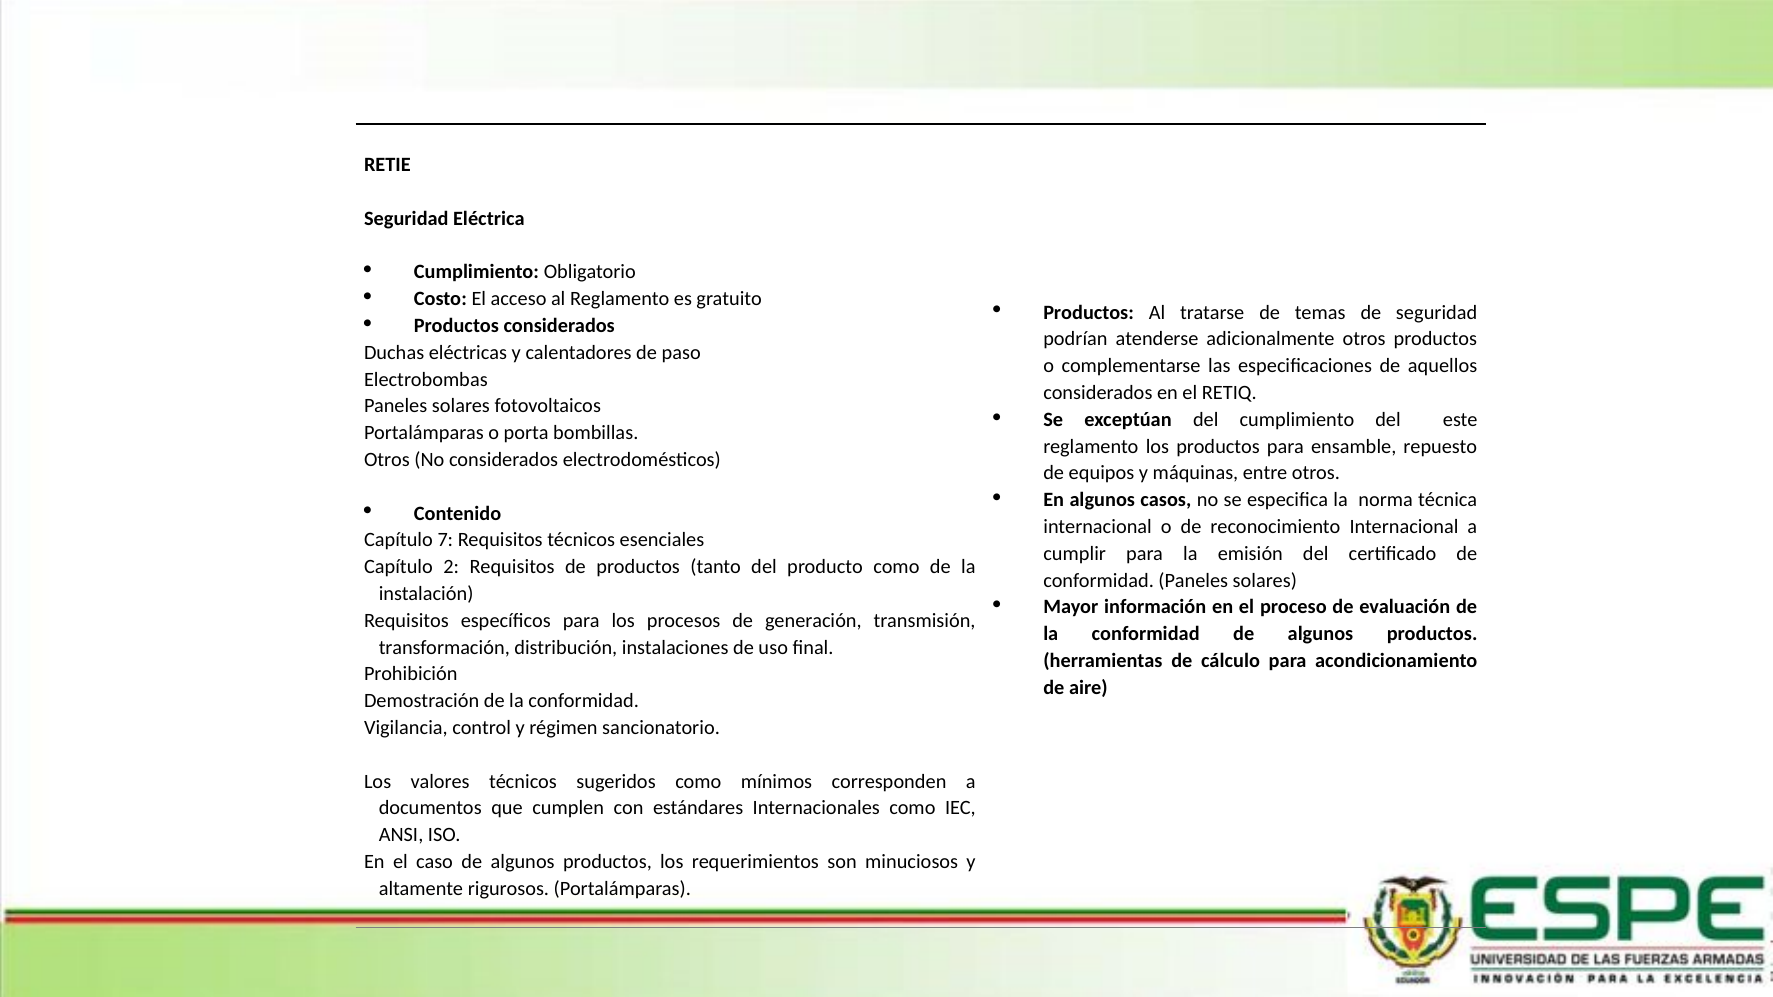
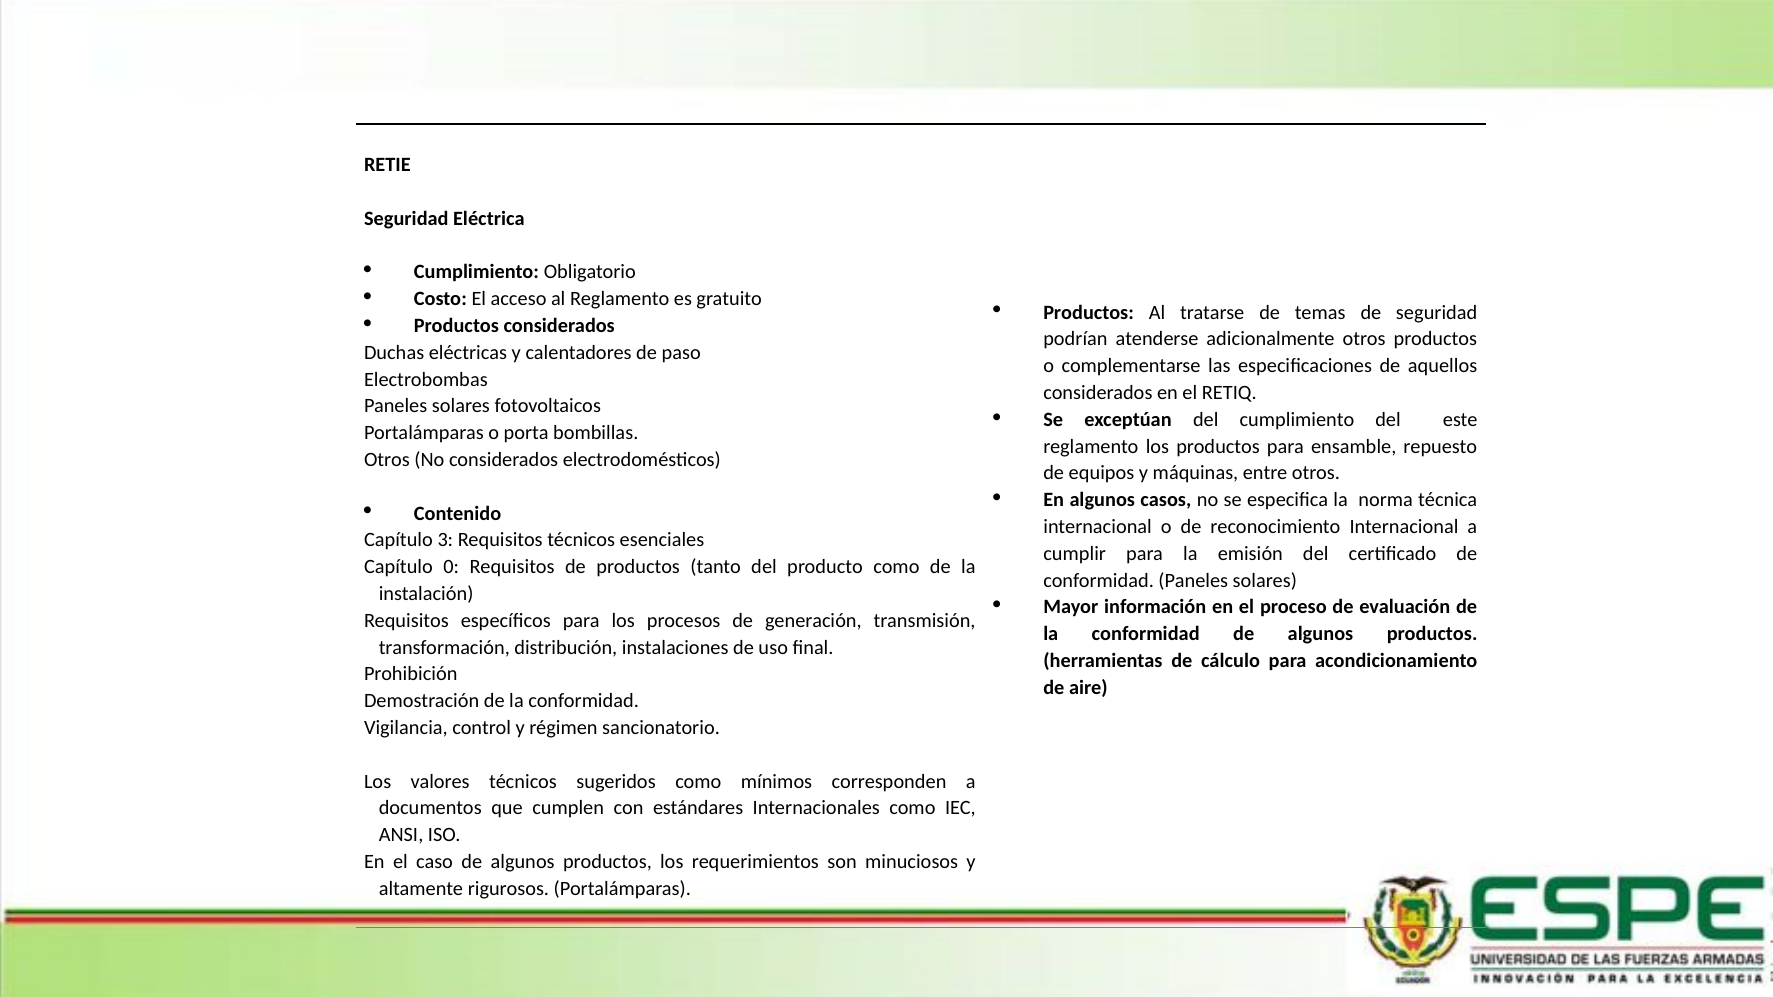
7: 7 -> 3
2: 2 -> 0
